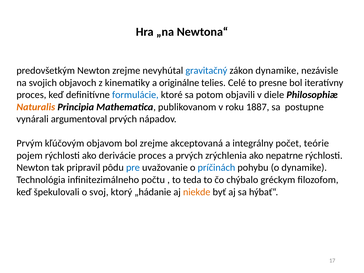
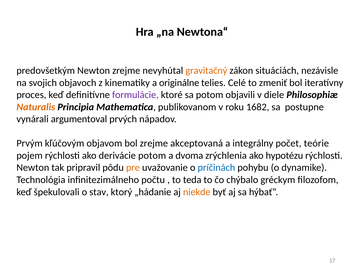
gravitačný colour: blue -> orange
zákon dynamike: dynamike -> situáciách
presne: presne -> zmeniť
formulácie colour: blue -> purple
1887: 1887 -> 1682
derivácie proces: proces -> potom
a prvých: prvých -> dvoma
nepatrne: nepatrne -> hypotézu
pre colour: blue -> orange
svoj: svoj -> stav
